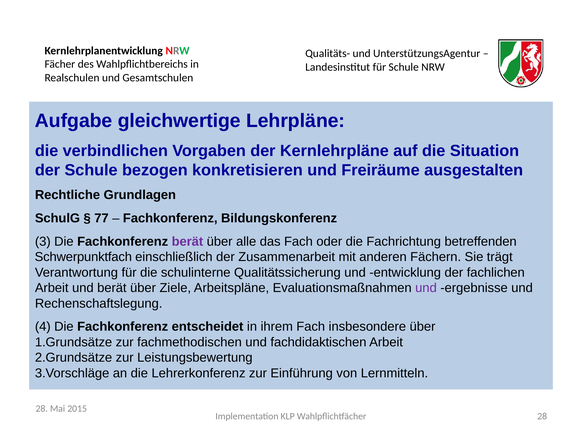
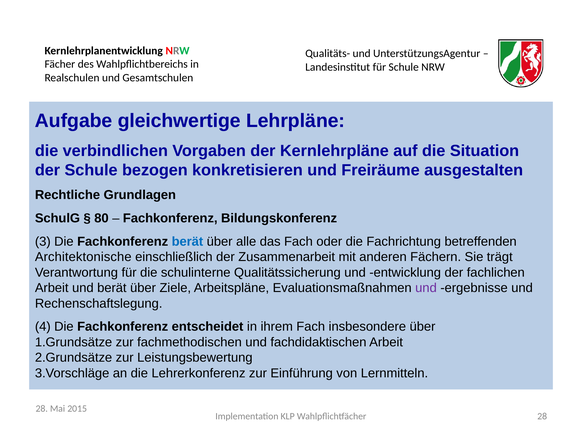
77: 77 -> 80
berät at (187, 242) colour: purple -> blue
Schwerpunktfach: Schwerpunktfach -> Architektonische
